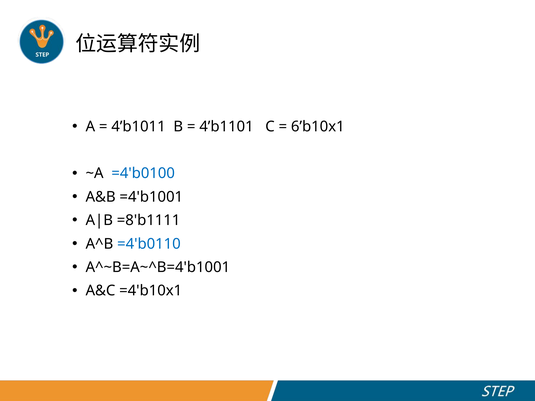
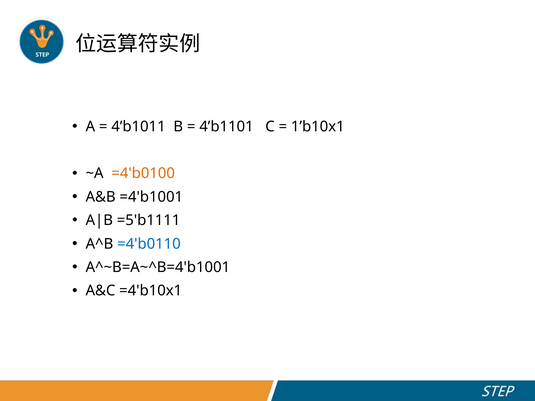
6’b10x1: 6’b10x1 -> 1’b10x1
=4'b0100 colour: blue -> orange
=8'b1111: =8'b1111 -> =5'b1111
